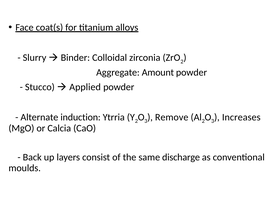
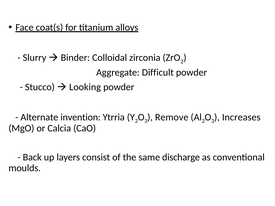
Amount: Amount -> Difficult
Applied: Applied -> Looking
induction: induction -> invention
